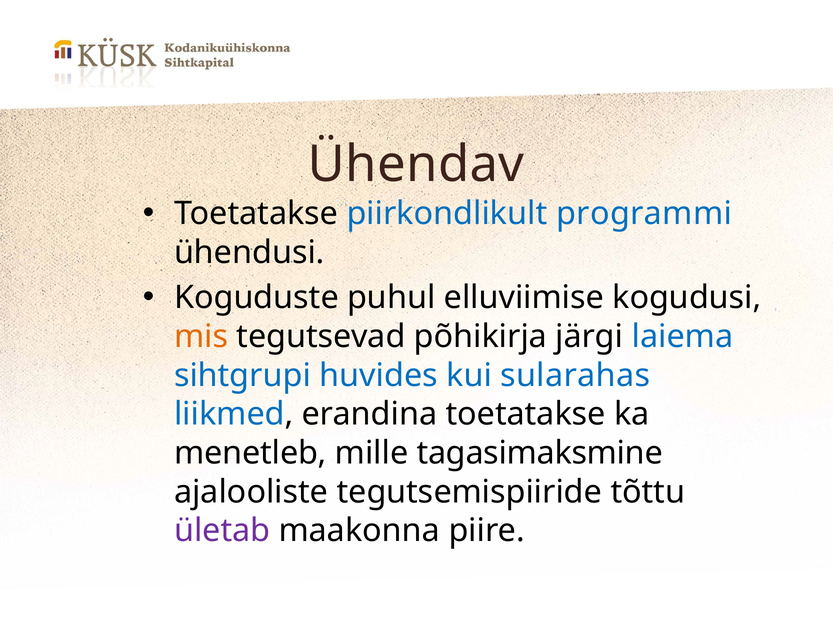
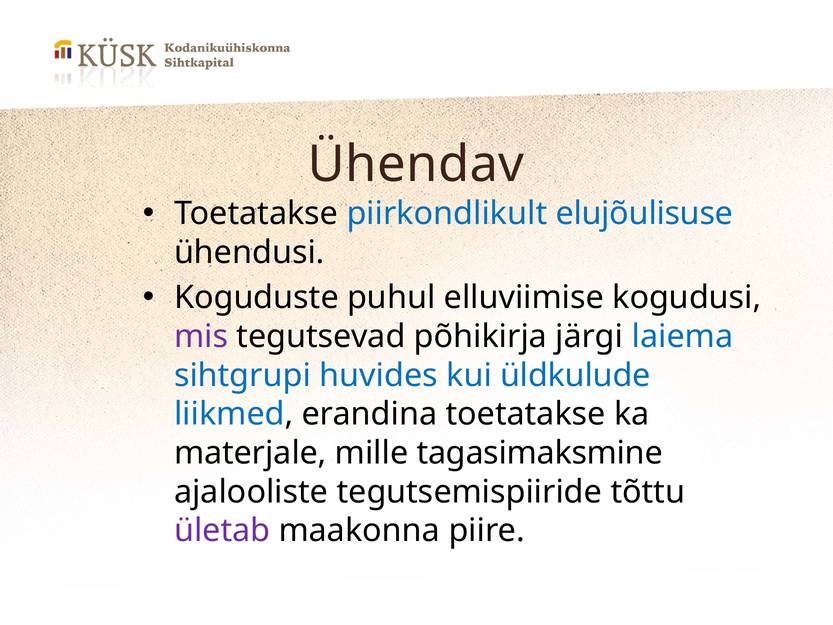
programmi: programmi -> elujõulisuse
mis colour: orange -> purple
sularahas: sularahas -> üldkulude
menetleb: menetleb -> materjale
